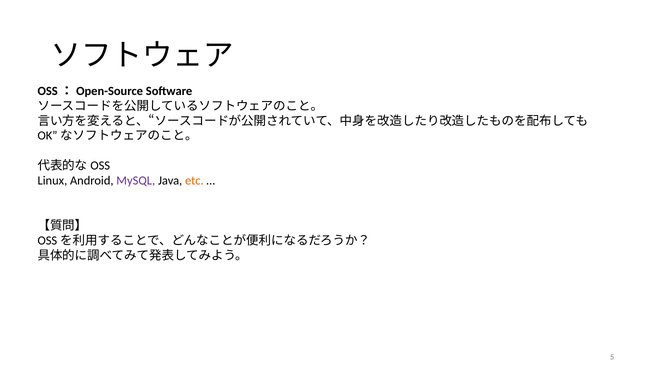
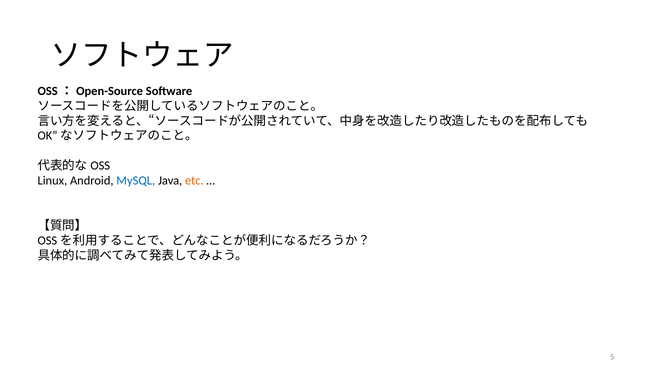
MySQL colour: purple -> blue
